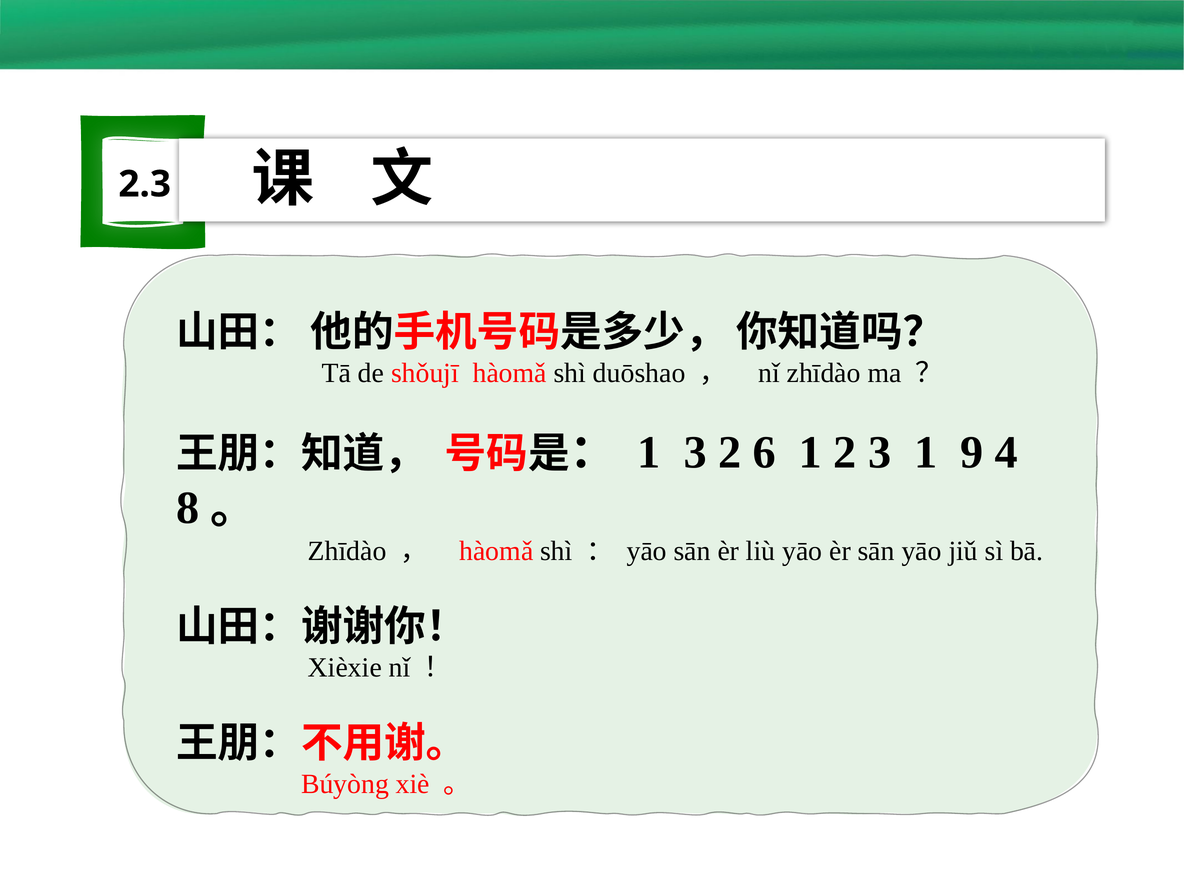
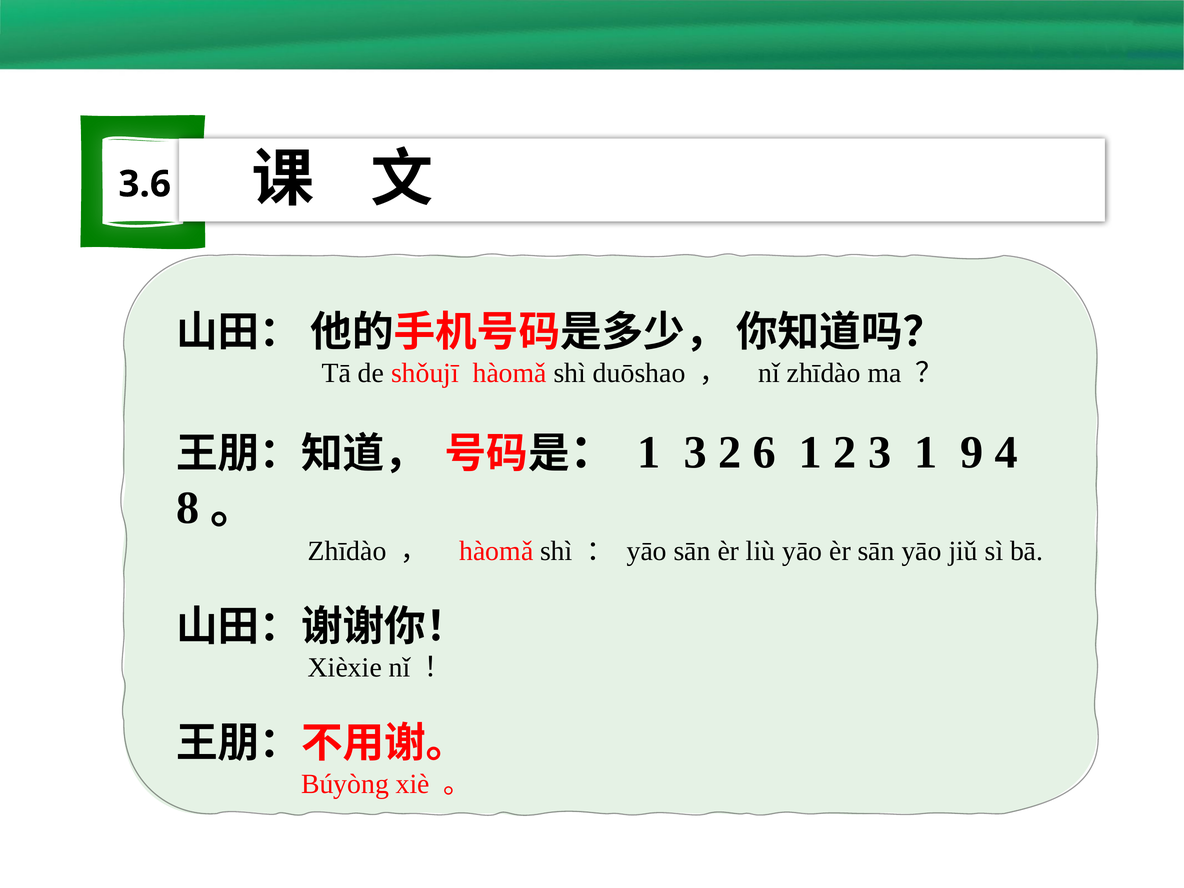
2.3: 2.3 -> 3.6
